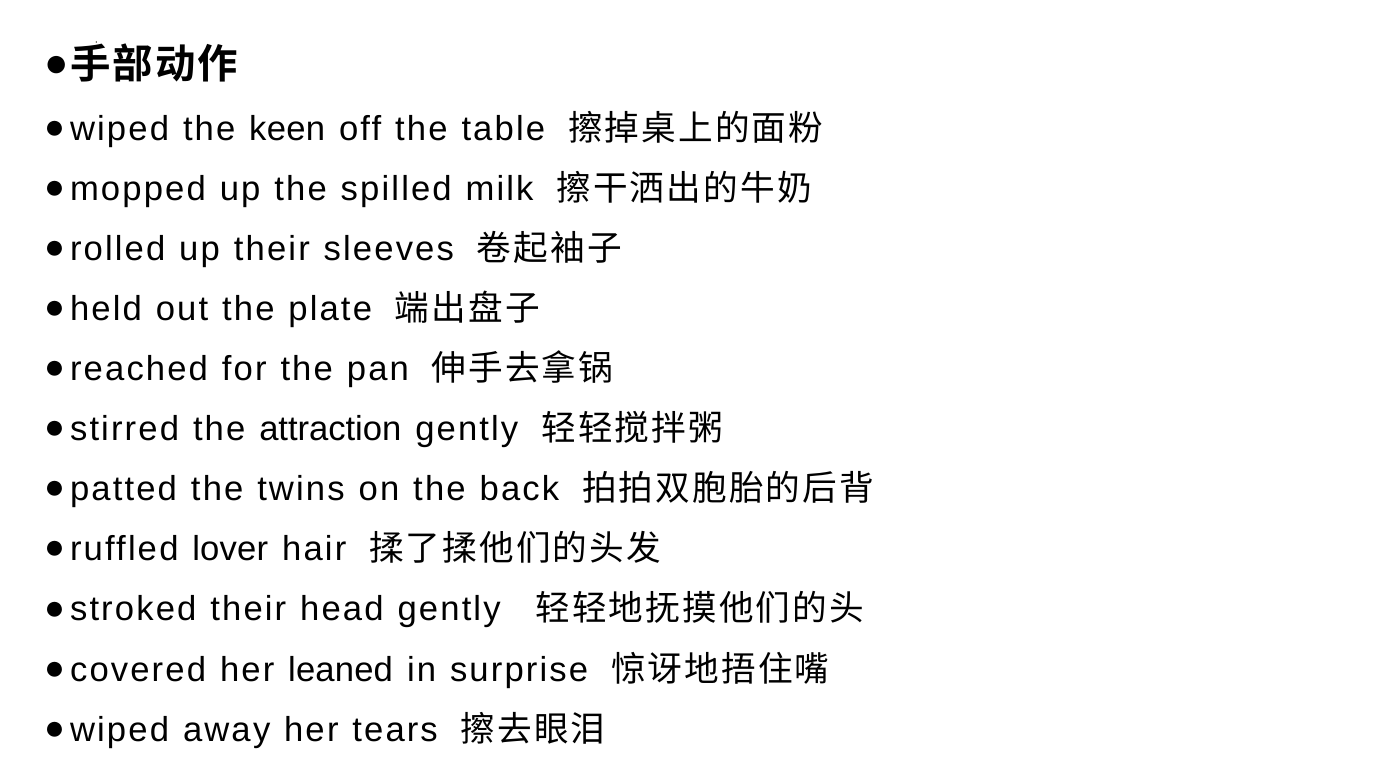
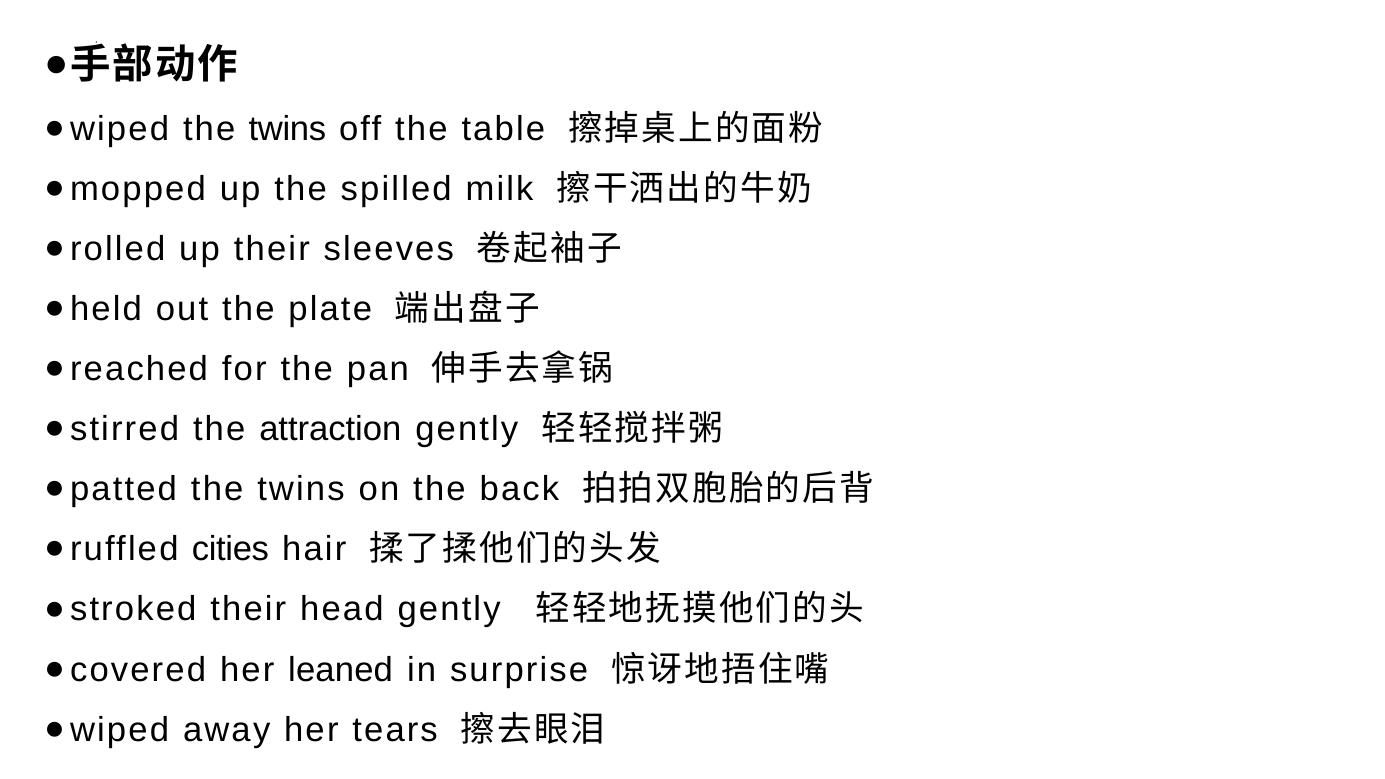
keen at (287, 129): keen -> twins
lover: lover -> cities
